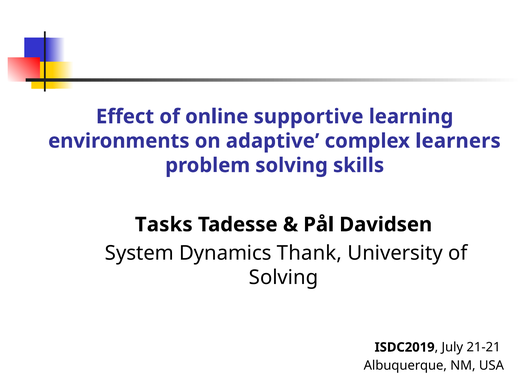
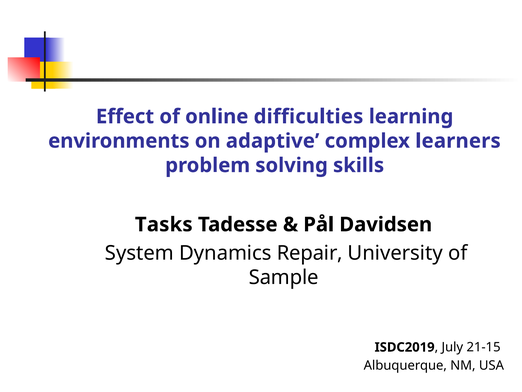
supportive: supportive -> difficulties
Thank: Thank -> Repair
Solving at (284, 277): Solving -> Sample
21-21: 21-21 -> 21-15
